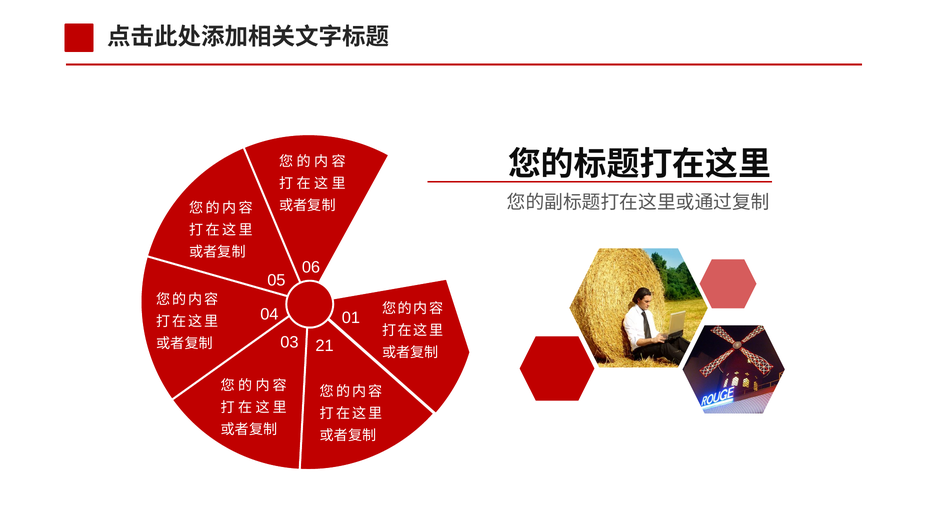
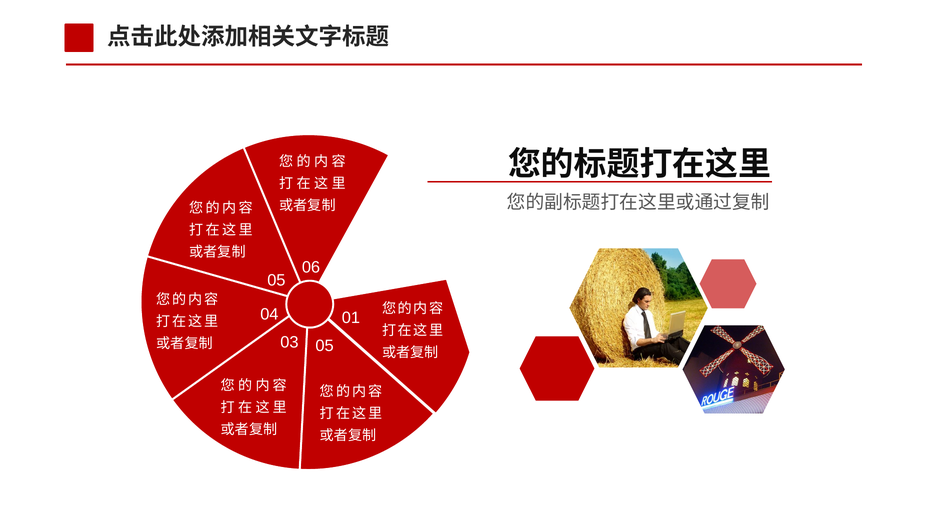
03 21: 21 -> 05
